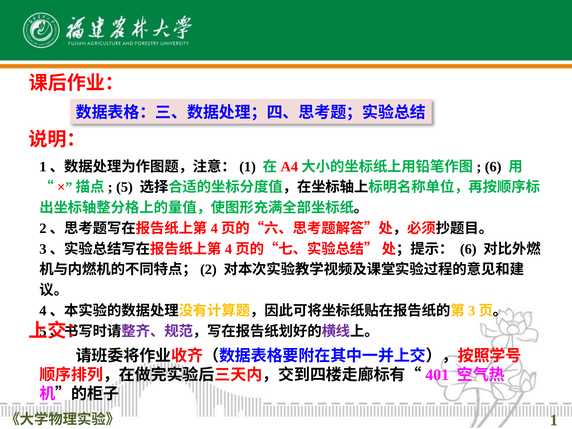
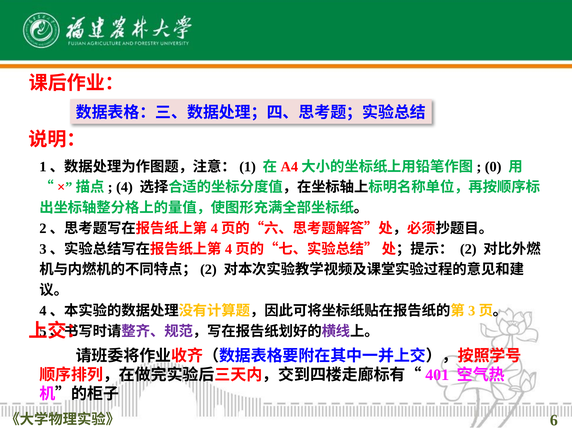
6 at (493, 167): 6 -> 0
5: 5 -> 4
6 at (468, 249): 6 -> 2
1: 1 -> 6
